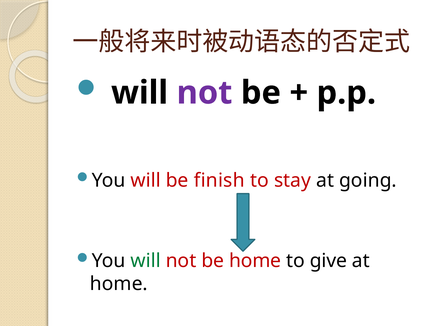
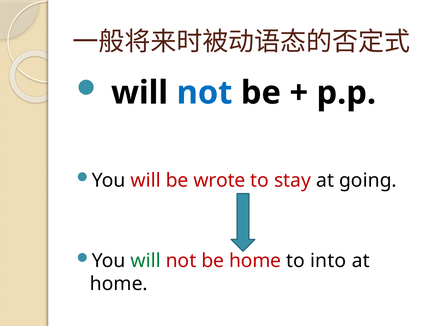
not at (205, 93) colour: purple -> blue
finish: finish -> wrote
give: give -> into
